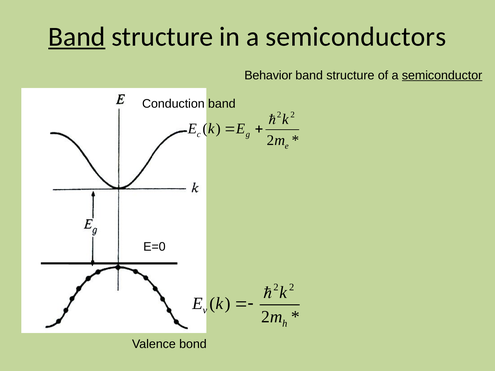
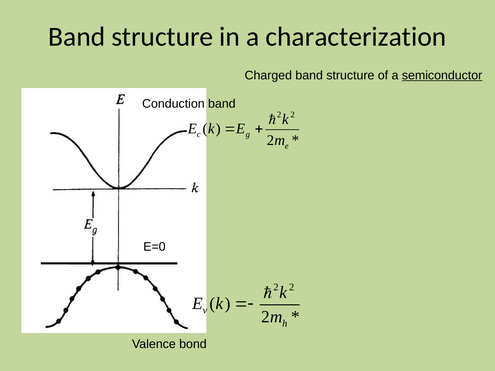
Band at (77, 37) underline: present -> none
semiconductors: semiconductors -> characterization
Behavior: Behavior -> Charged
